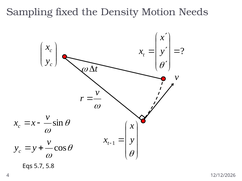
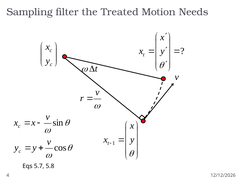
fixed: fixed -> filter
Density: Density -> Treated
